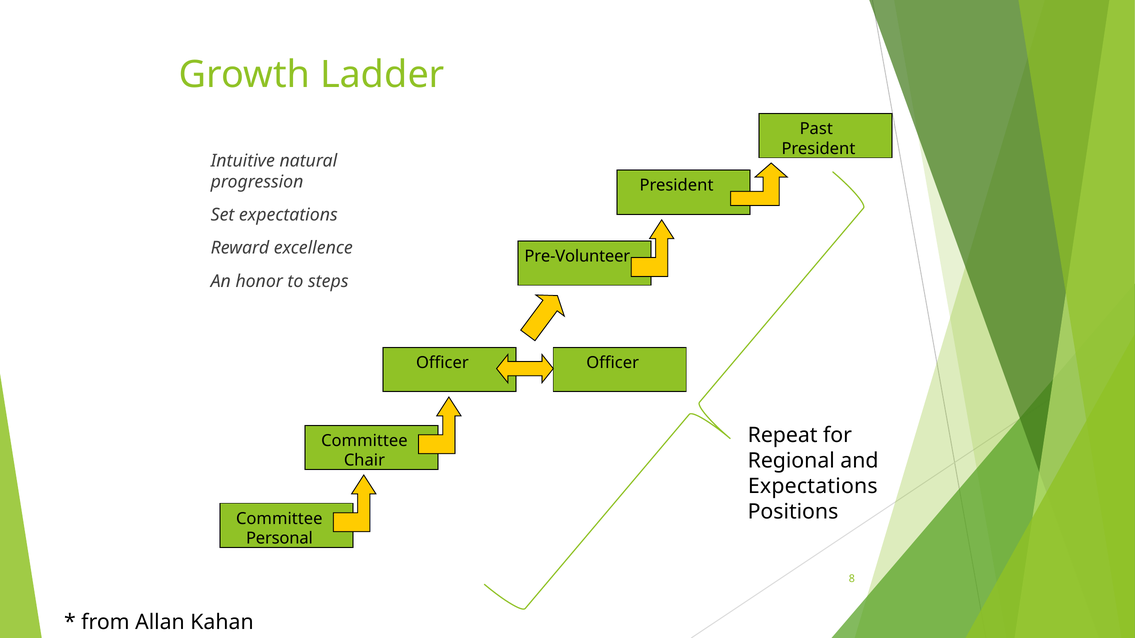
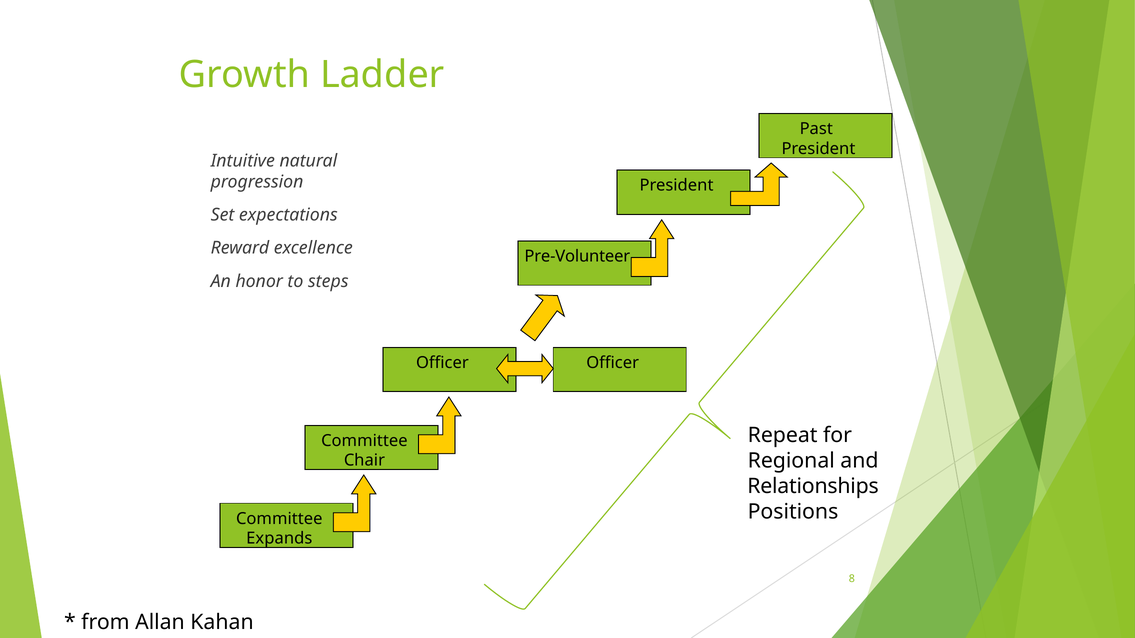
Expectations at (813, 487): Expectations -> Relationships
Personal: Personal -> Expands
